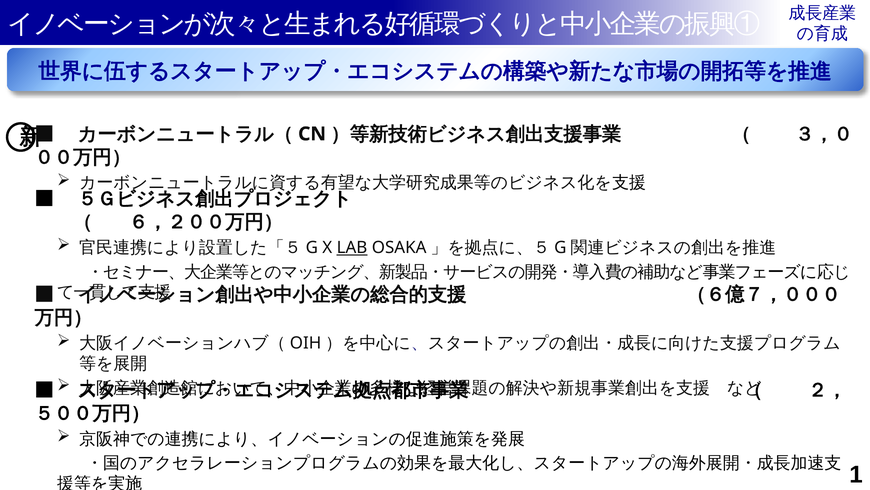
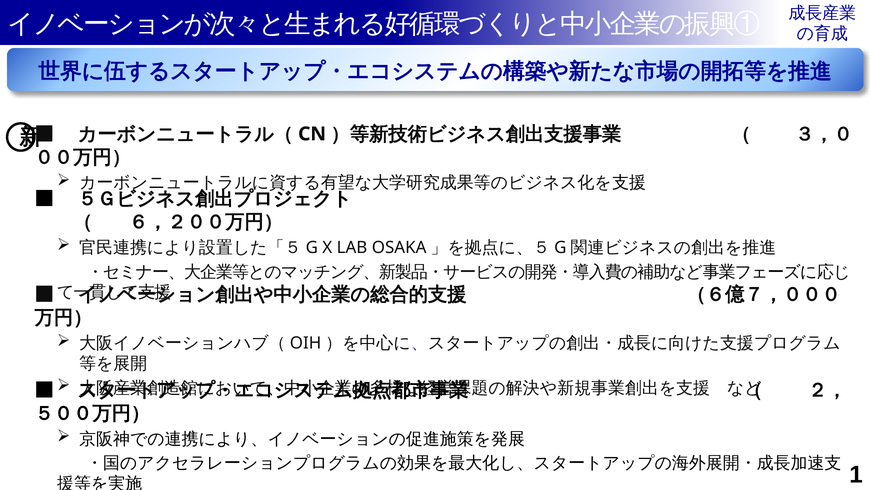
LAB underline: present -> none
